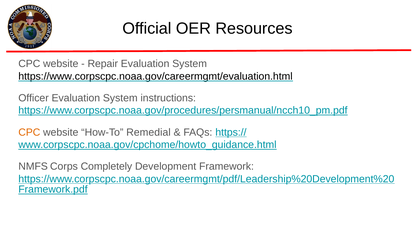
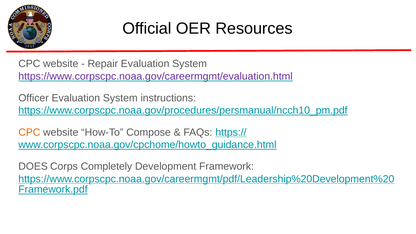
https://www.corpscpc.noaa.gov/careermgmt/evaluation.html colour: black -> purple
Remedial: Remedial -> Compose
NMFS: NMFS -> DOES
